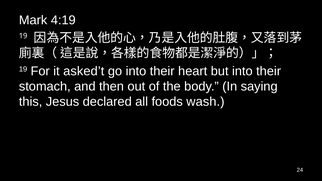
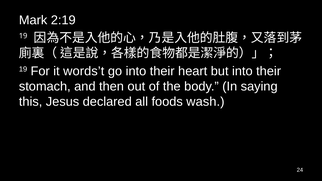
4:19: 4:19 -> 2:19
asked’t: asked’t -> words’t
